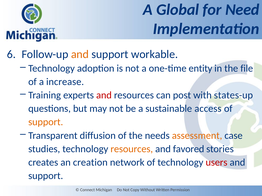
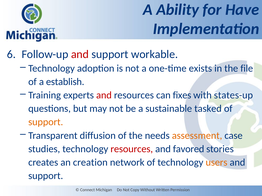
Global: Global -> Ability
Need: Need -> Have
and at (80, 54) colour: orange -> red
entity: entity -> exists
increase: increase -> establish
post: post -> fixes
access: access -> tasked
resources at (132, 149) colour: orange -> red
users colour: red -> orange
